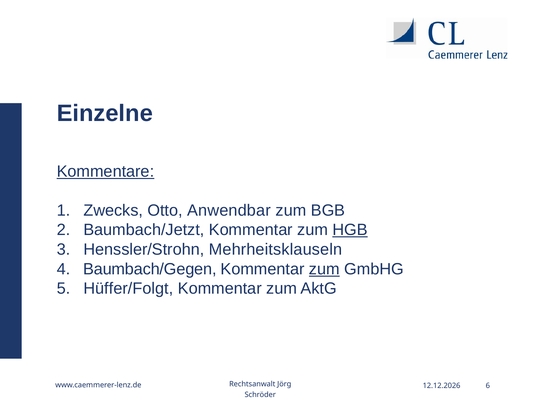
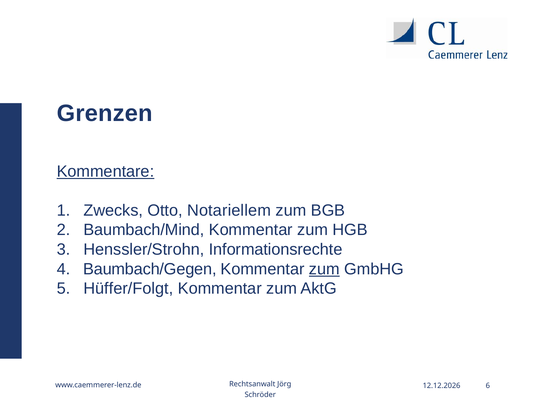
Einzelne: Einzelne -> Grenzen
Anwendbar: Anwendbar -> Notariellem
Baumbach/Jetzt: Baumbach/Jetzt -> Baumbach/Mind
HGB underline: present -> none
Mehrheitsklauseln: Mehrheitsklauseln -> Informationsrechte
